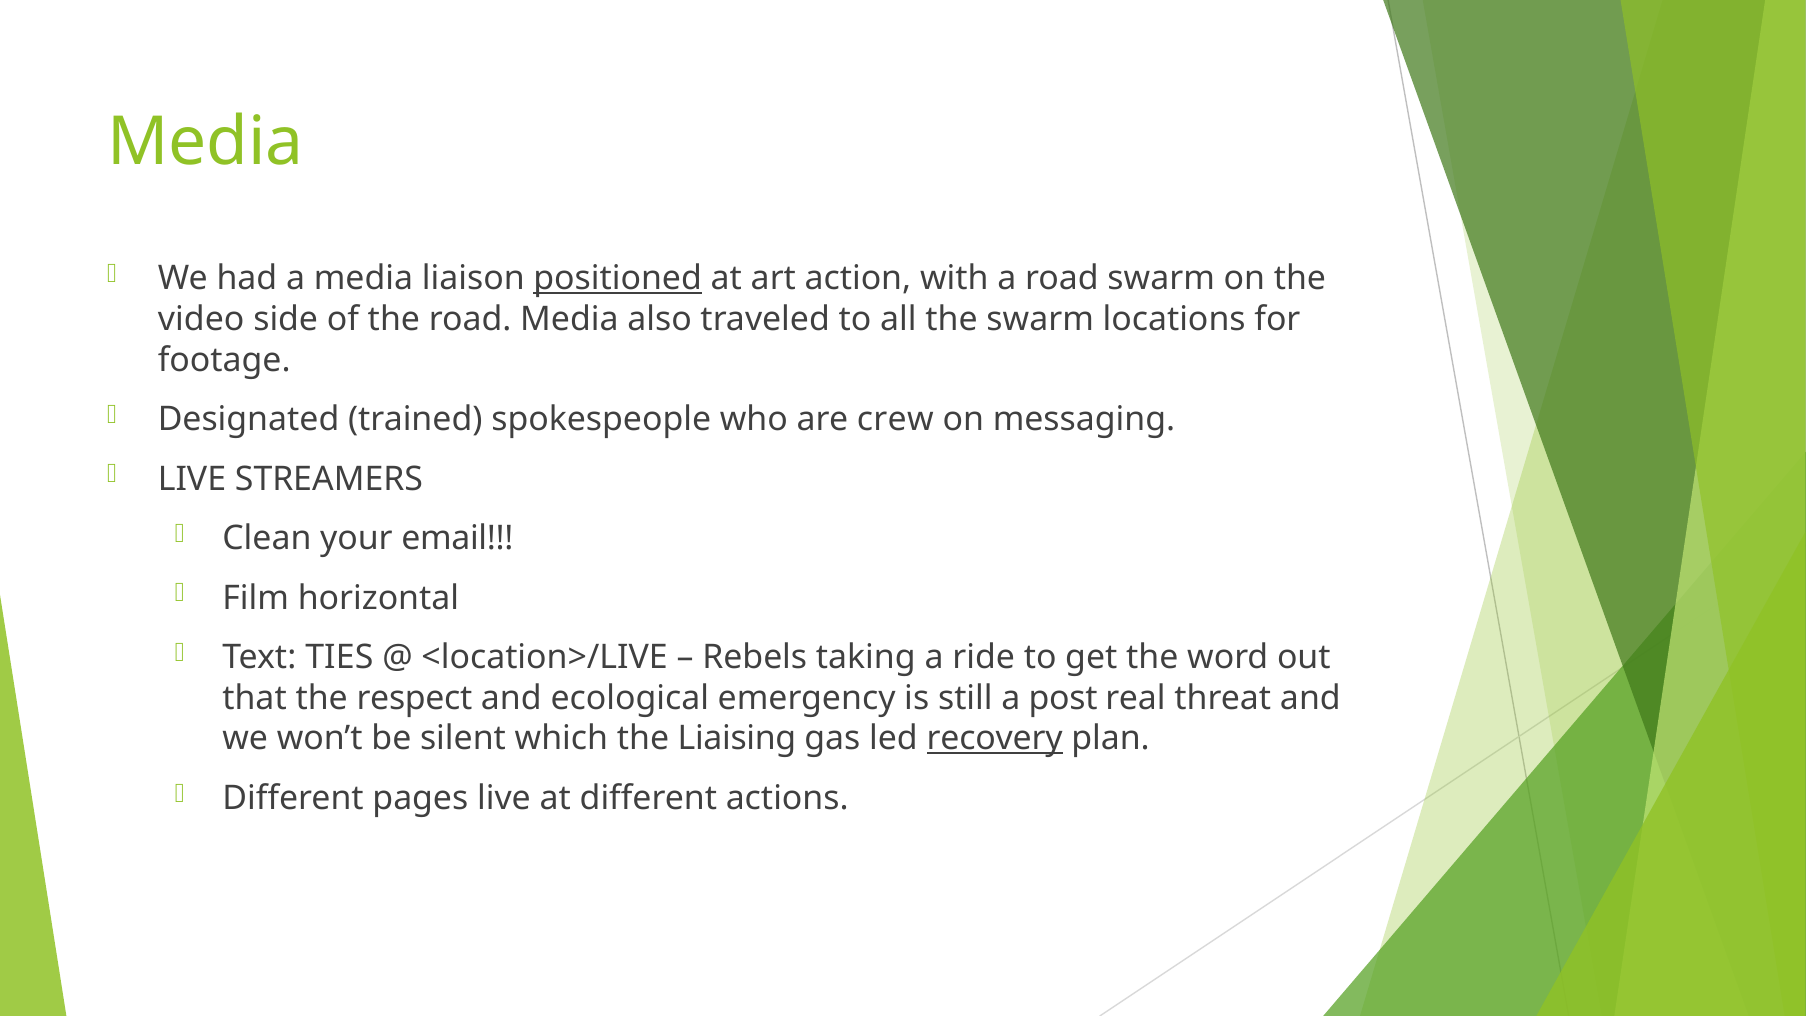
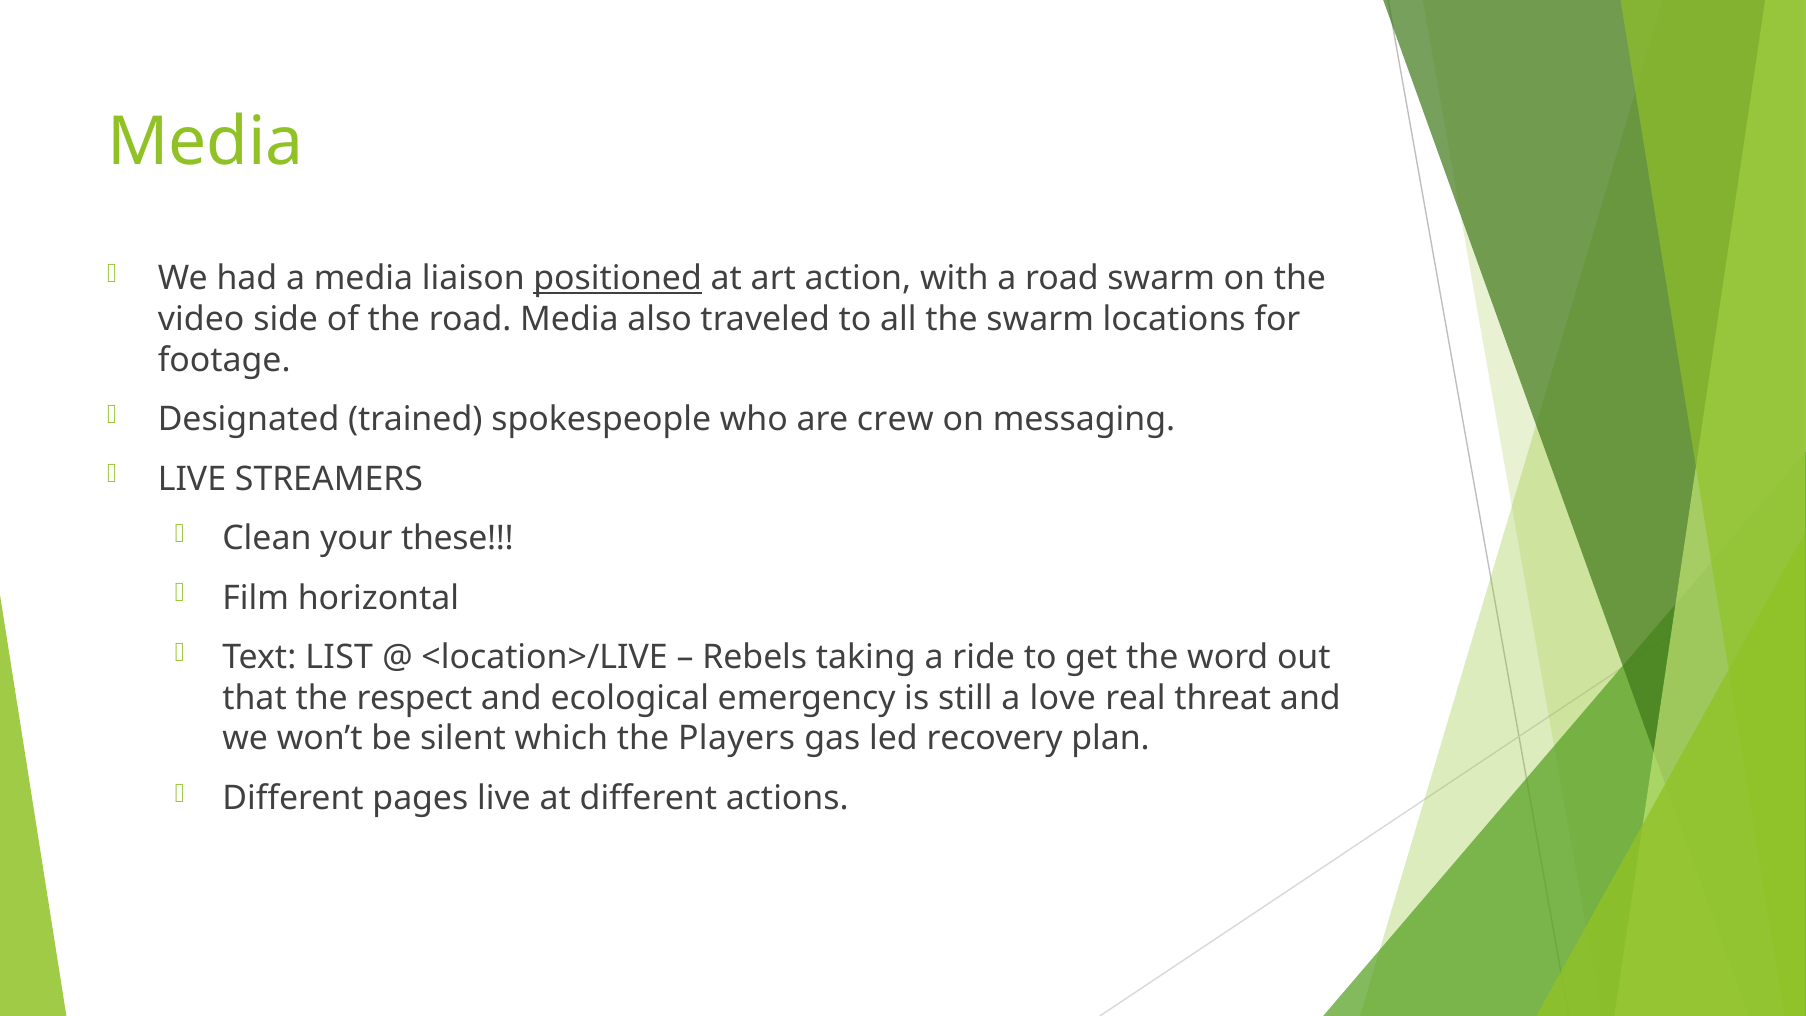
email: email -> these
TIES: TIES -> LIST
post: post -> love
Liaising: Liaising -> Players
recovery underline: present -> none
